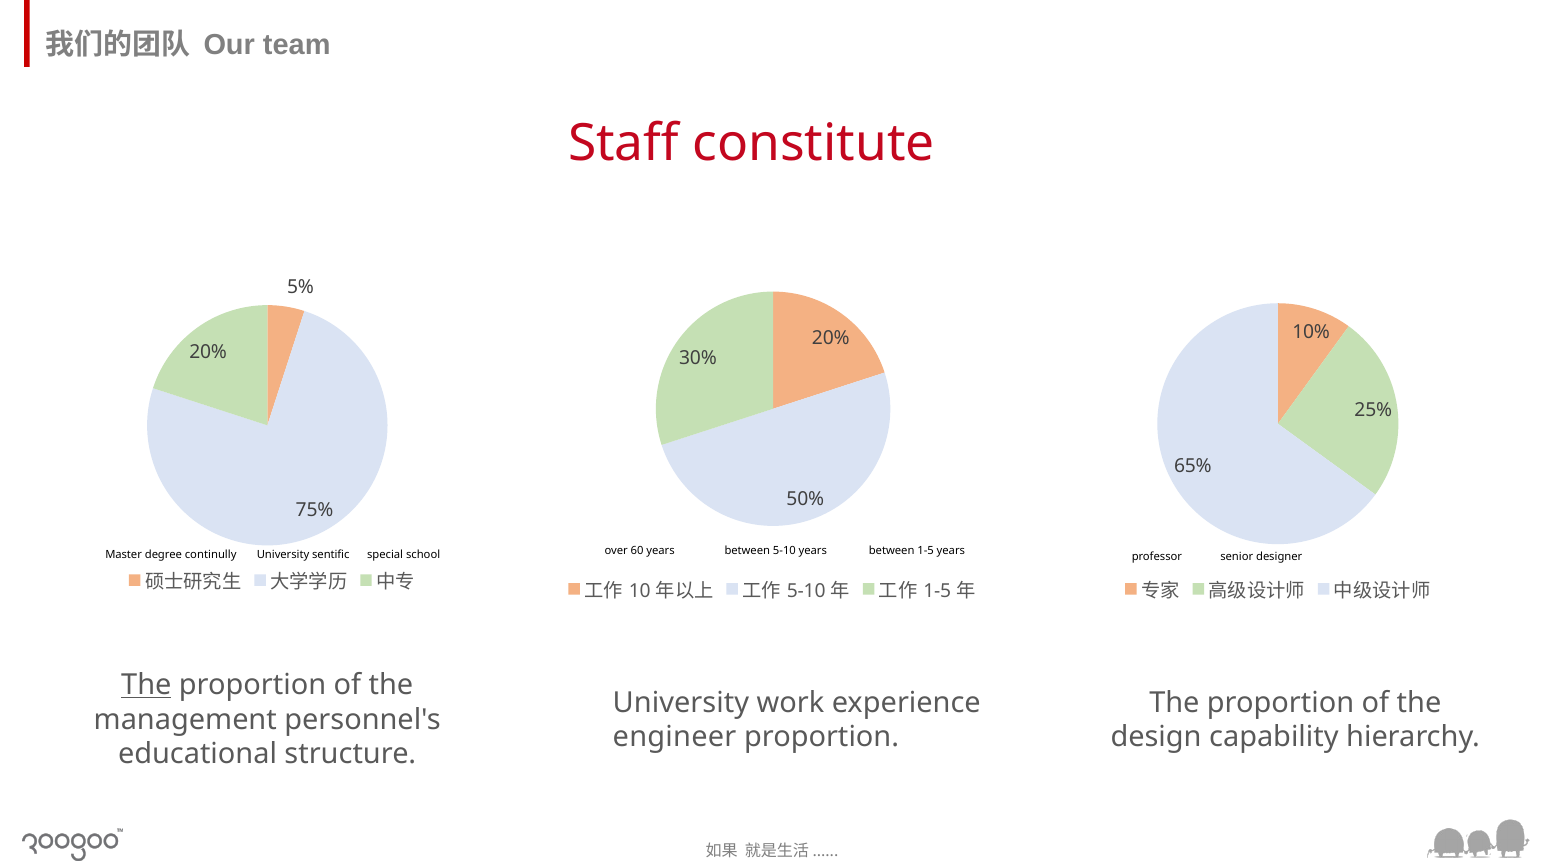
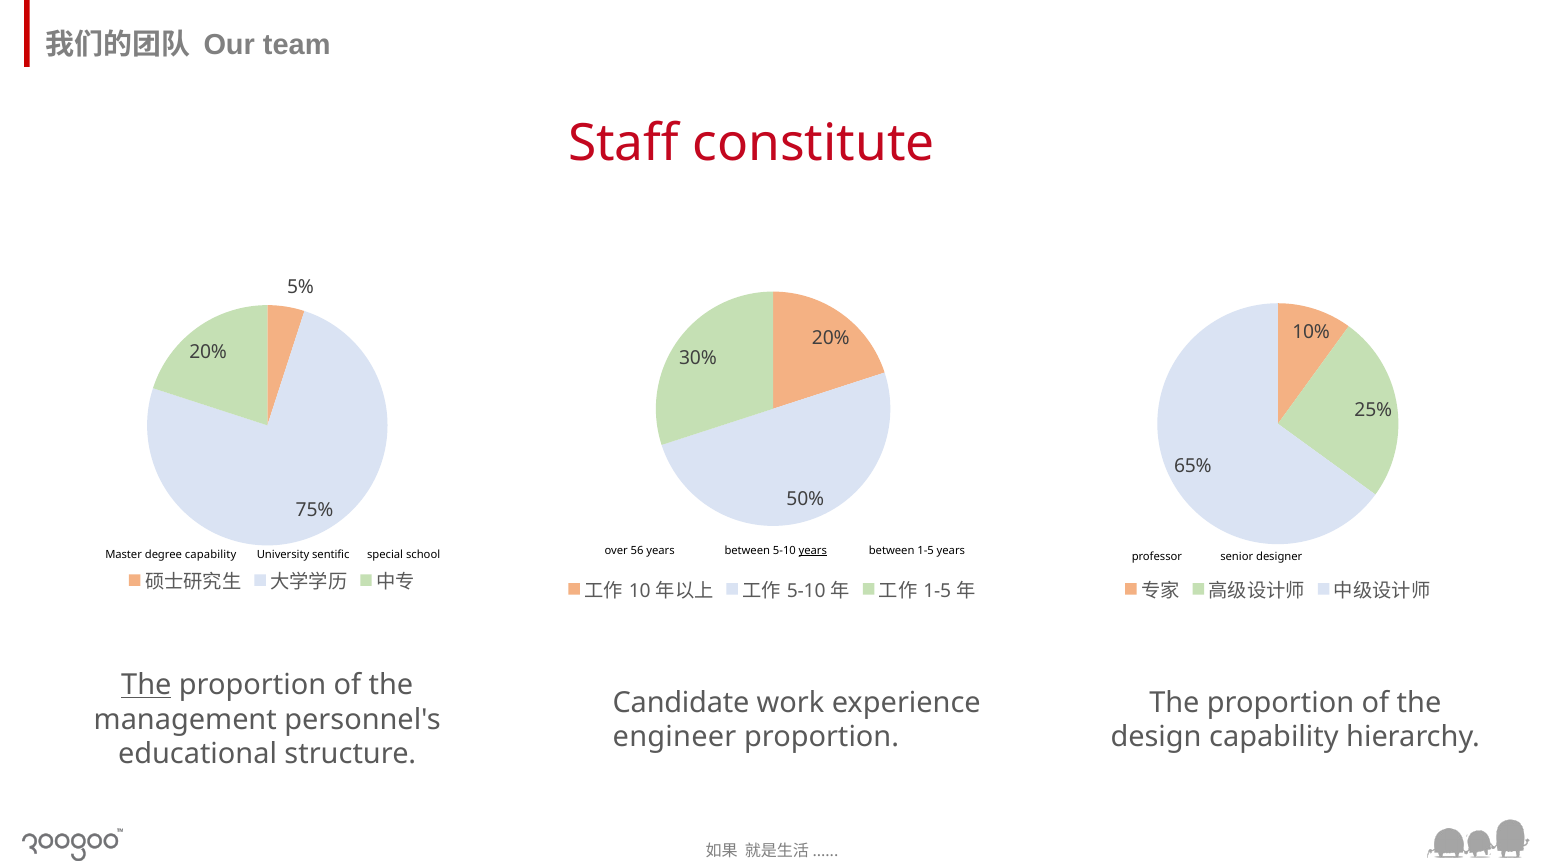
60: 60 -> 56
years at (813, 551) underline: none -> present
degree continully: continully -> capability
University at (681, 703): University -> Candidate
